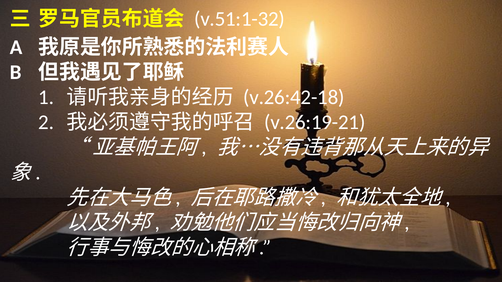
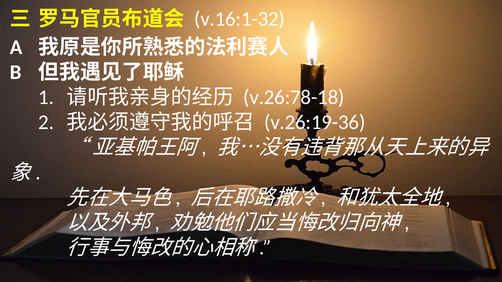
v.51:1-32: v.51:1-32 -> v.16:1-32
v.26:42-18: v.26:42-18 -> v.26:78-18
v.26:19-21: v.26:19-21 -> v.26:19-36
